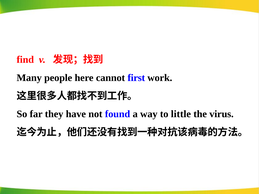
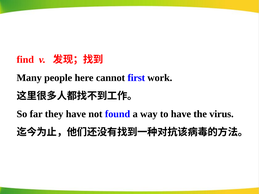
to little: little -> have
